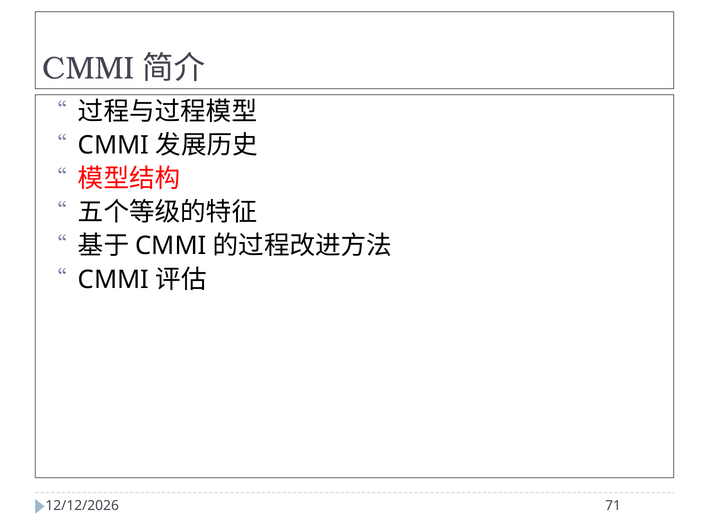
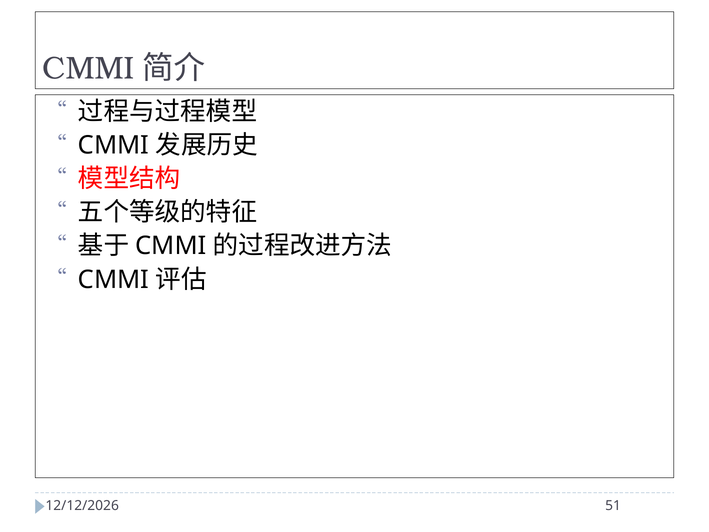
71: 71 -> 51
